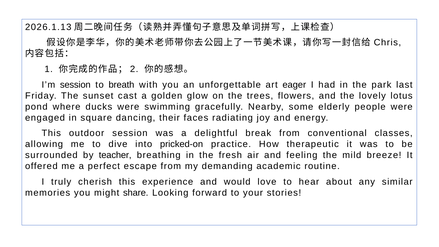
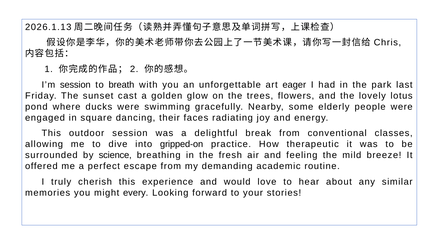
pricked-on: pricked-on -> gripped-on
teacher: teacher -> science
share: share -> every
